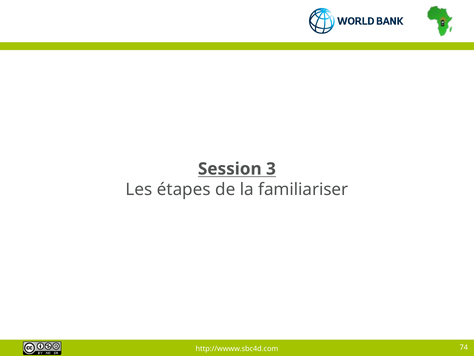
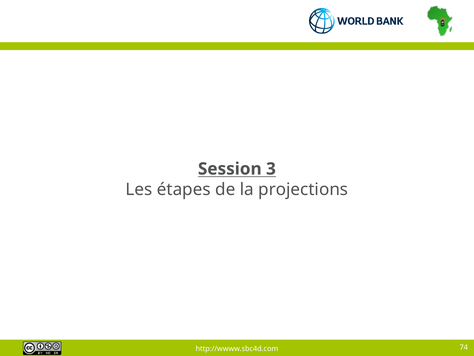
familiariser: familiariser -> projections
